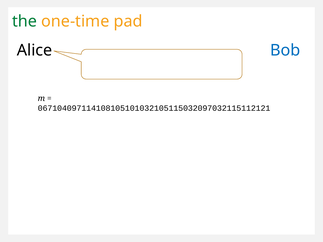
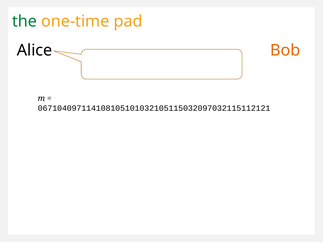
Bob colour: blue -> orange
